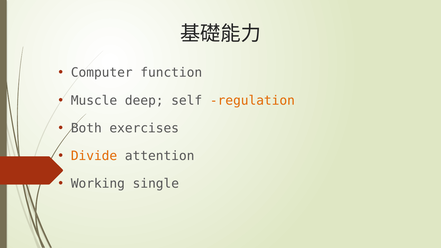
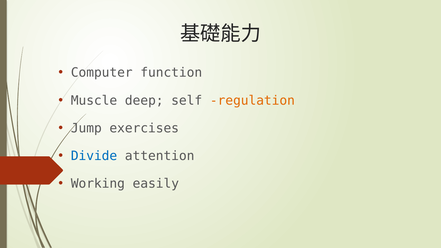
Both: Both -> Jump
Divide colour: orange -> blue
single: single -> easily
